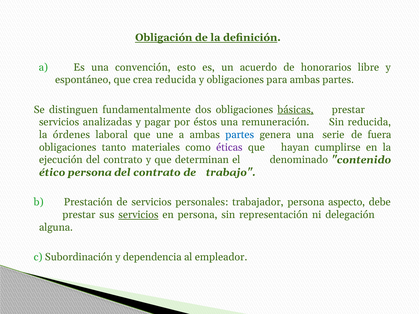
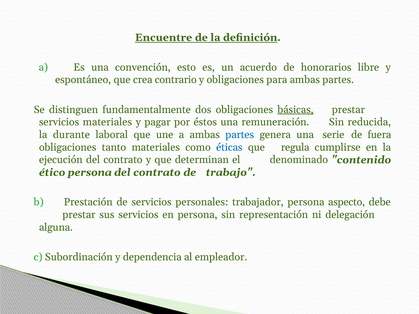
Obligación: Obligación -> Encuentre
crea reducida: reducida -> contrario
servicios analizadas: analizadas -> materiales
órdenes: órdenes -> durante
éticas colour: purple -> blue
hayan: hayan -> regula
servicios at (138, 215) underline: present -> none
